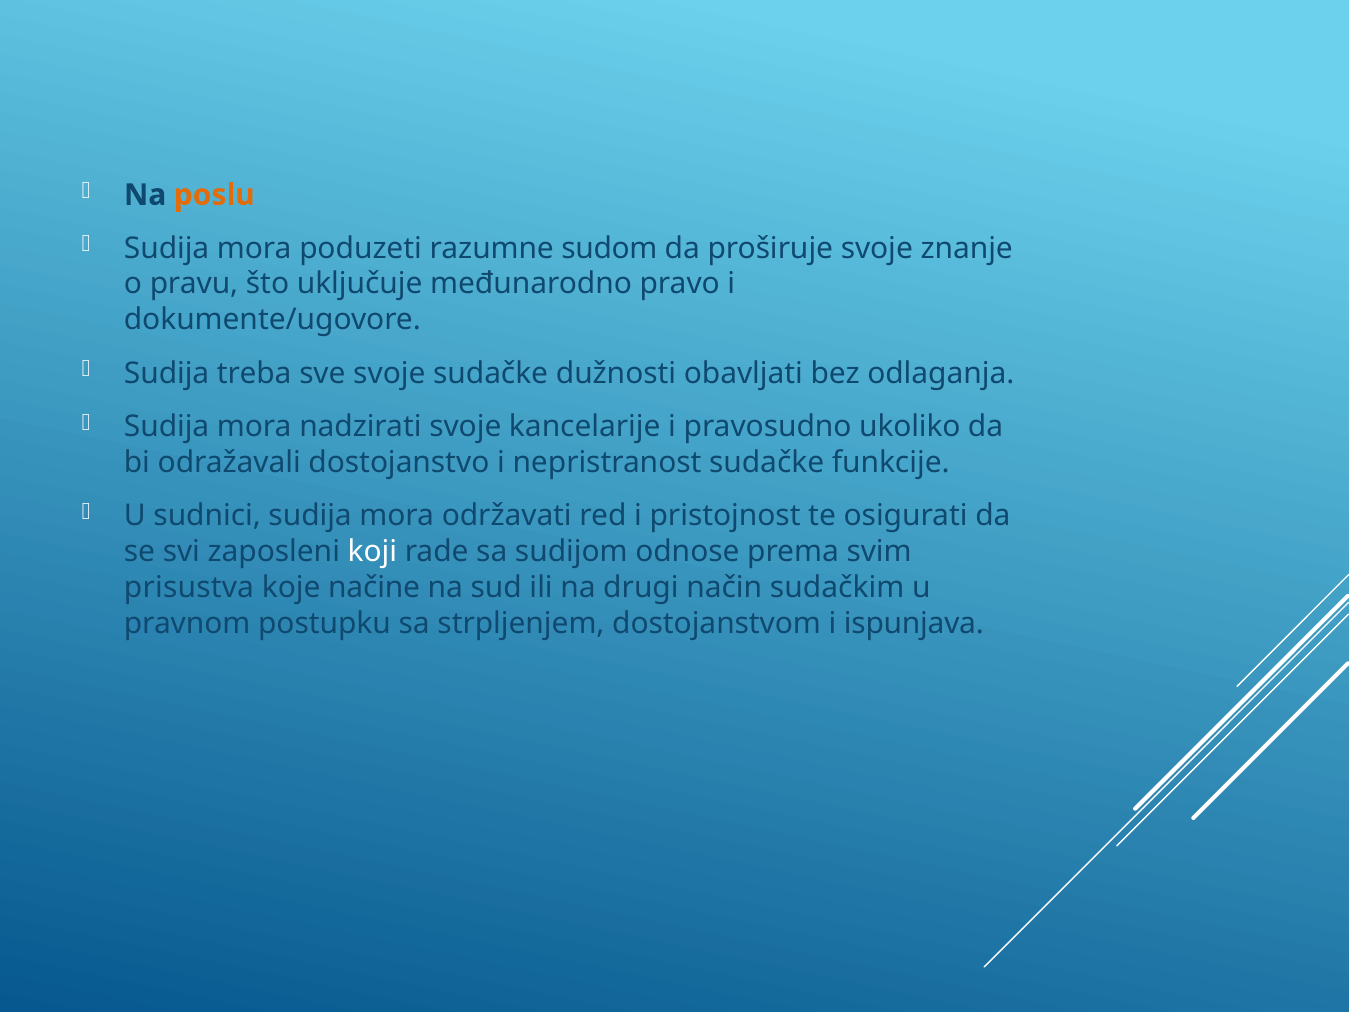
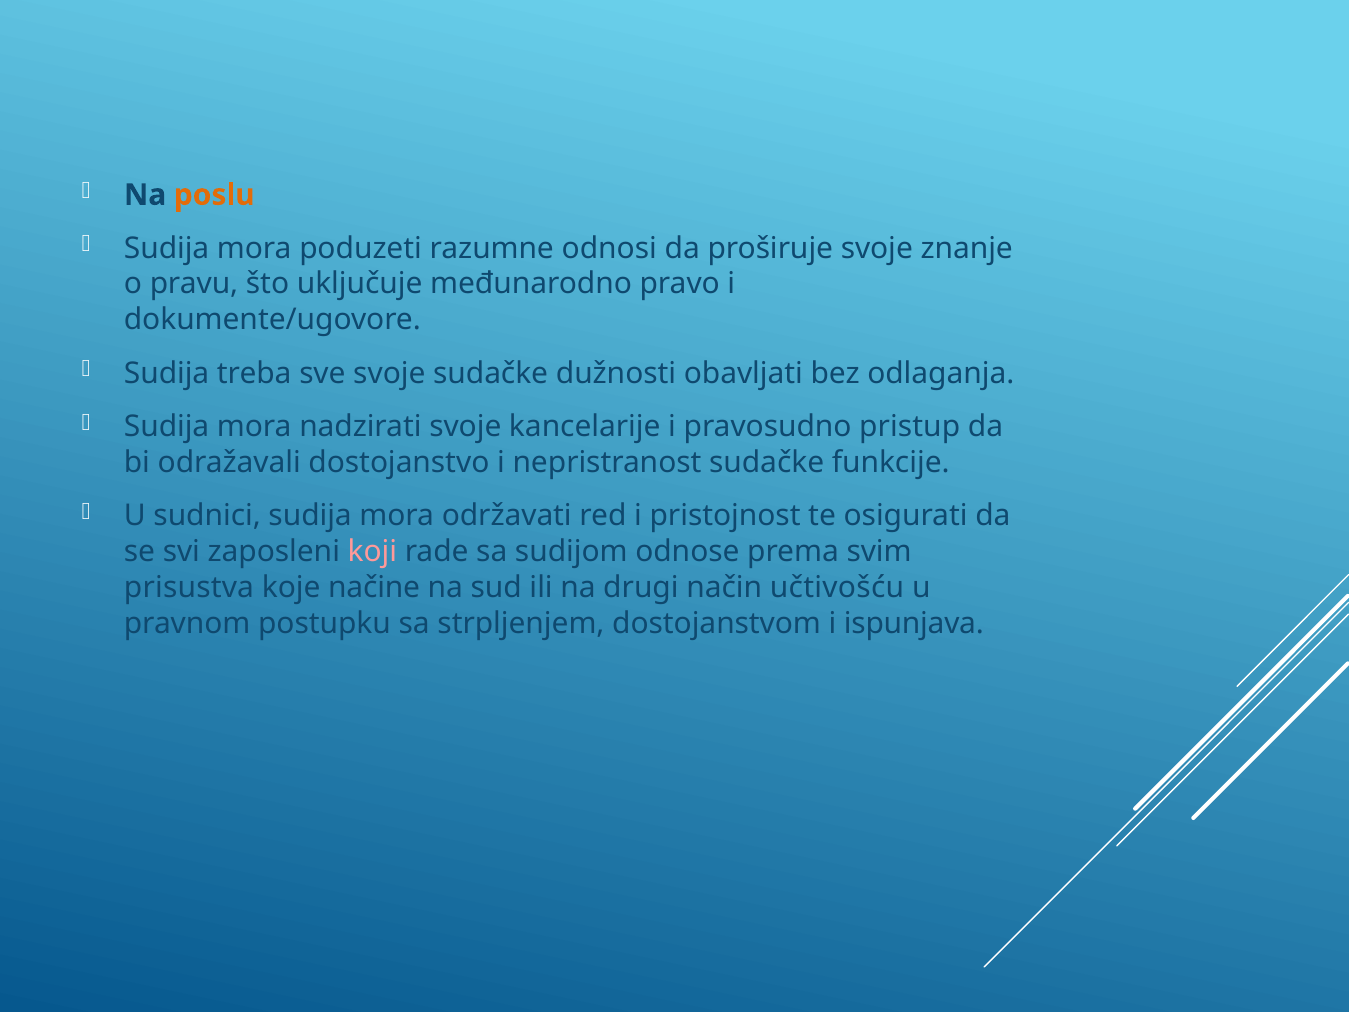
sudom: sudom -> odnosi
ukoliko: ukoliko -> pristup
koji colour: white -> pink
sudačkim: sudačkim -> učtivošću
